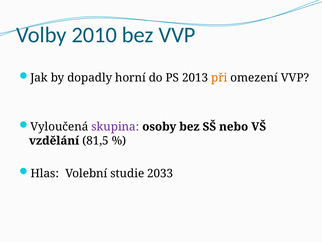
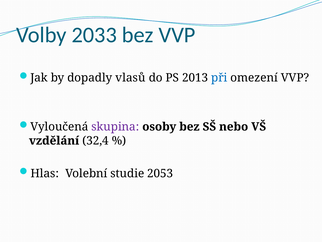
2010: 2010 -> 2033
horní: horní -> vlasů
při colour: orange -> blue
81,5: 81,5 -> 32,4
2033: 2033 -> 2053
